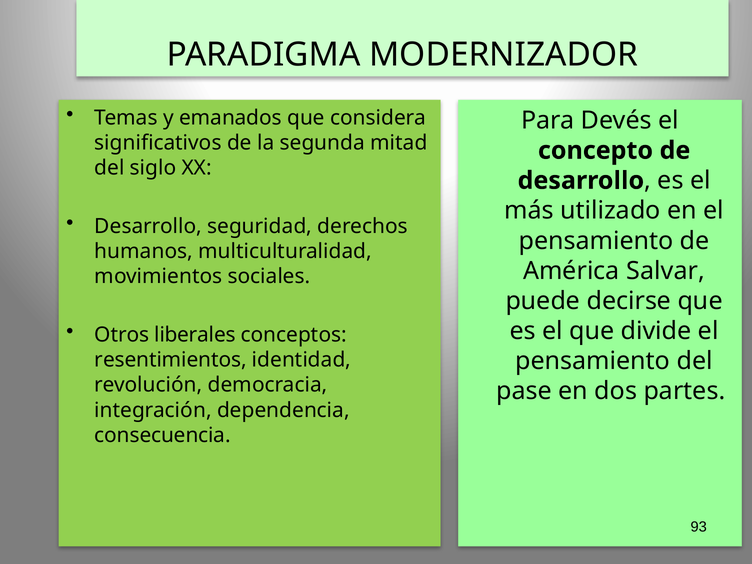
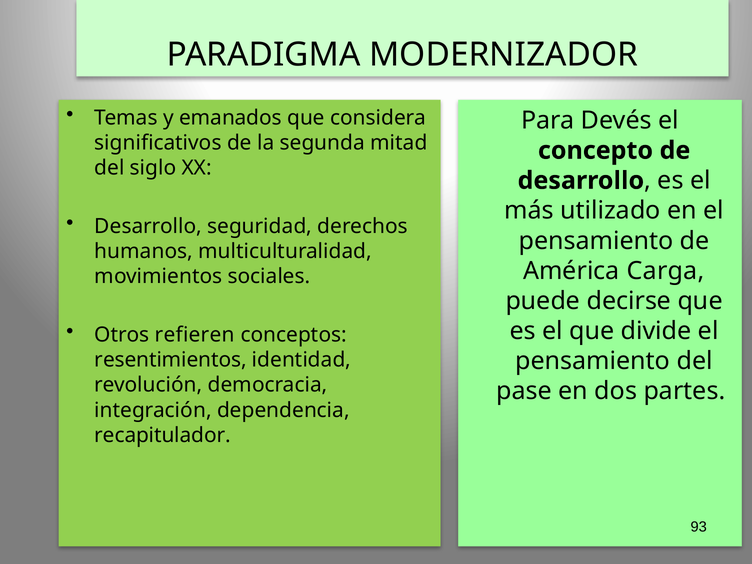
Salvar: Salvar -> Carga
liberales: liberales -> refieren
consecuencia: consecuencia -> recapitulador
